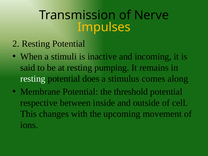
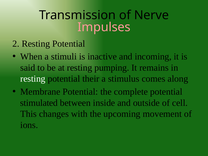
Impulses colour: yellow -> pink
does: does -> their
threshold: threshold -> complete
respective: respective -> stimulated
